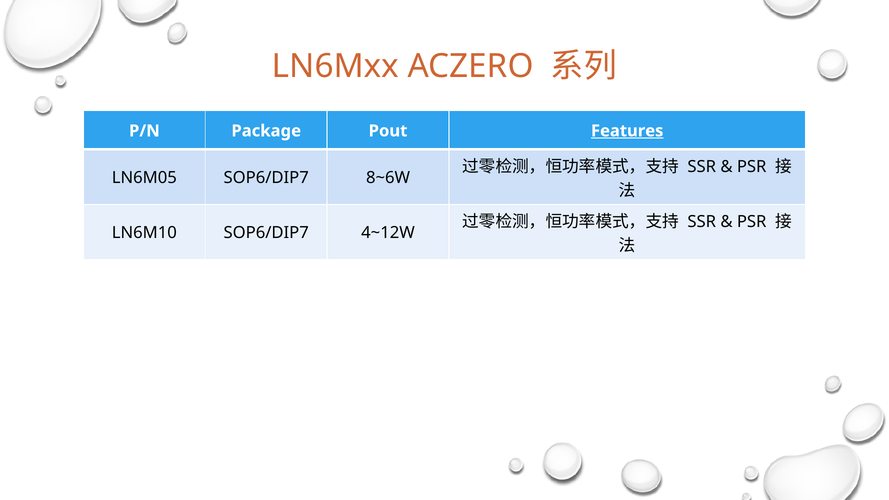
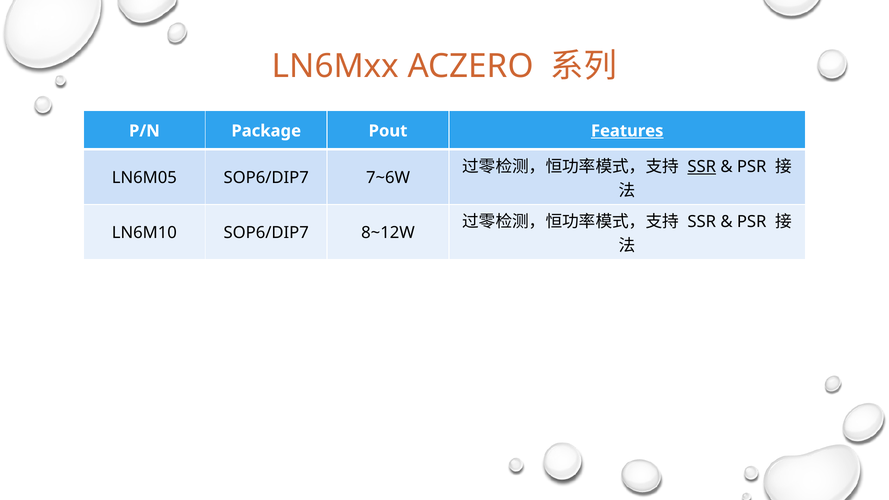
SSR at (702, 167) underline: none -> present
8~6W: 8~6W -> 7~6W
4~12W: 4~12W -> 8~12W
